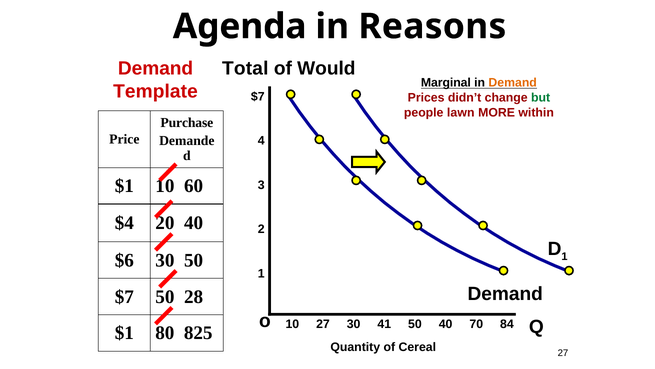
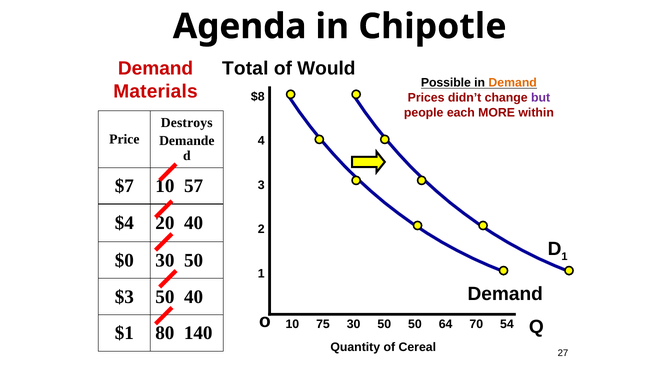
Reasons: Reasons -> Chipotle
Marginal: Marginal -> Possible
Template: Template -> Materials
$7 at (258, 96): $7 -> $8
but colour: green -> purple
lawn: lawn -> each
Purchase: Purchase -> Destroys
$1 at (124, 186): $1 -> $7
60: 60 -> 57
$6: $6 -> $0
$7 at (124, 296): $7 -> $3
28 at (194, 296): 28 -> 40
10 27: 27 -> 75
41 at (384, 324): 41 -> 50
50 40: 40 -> 64
84: 84 -> 54
825: 825 -> 140
